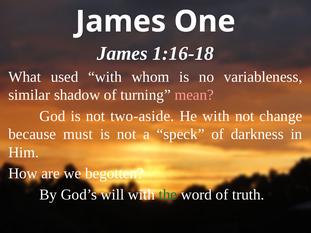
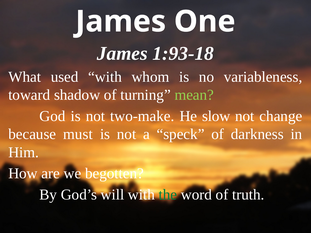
1:16-18: 1:16-18 -> 1:93-18
similar: similar -> toward
mean colour: pink -> light green
two-aside: two-aside -> two-make
He with: with -> slow
